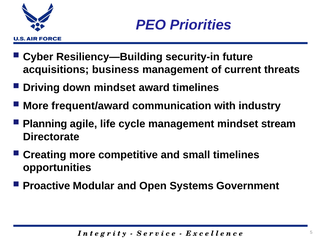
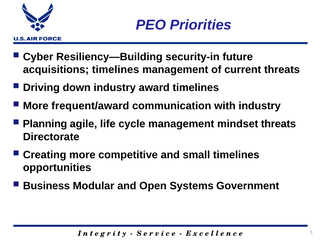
acquisitions business: business -> timelines
down mindset: mindset -> industry
mindset stream: stream -> threats
Proactive: Proactive -> Business
